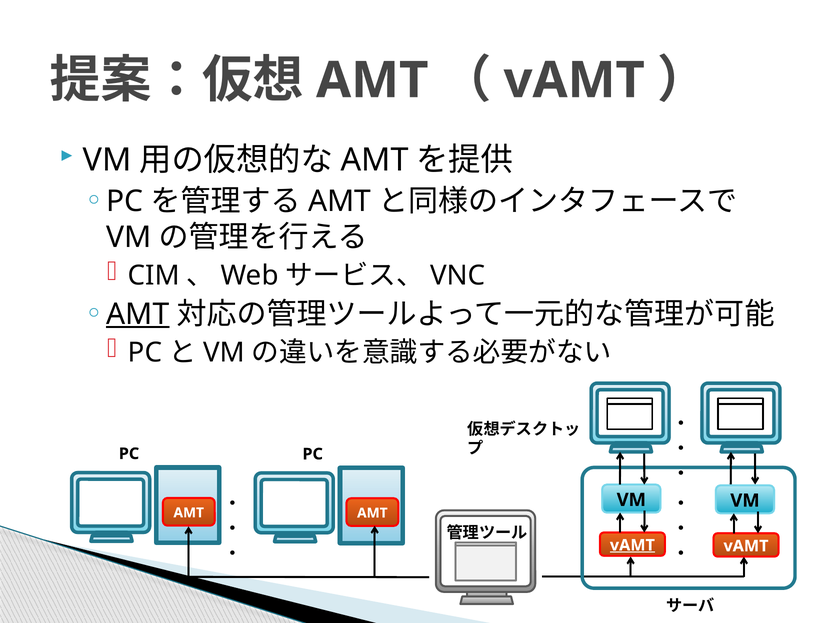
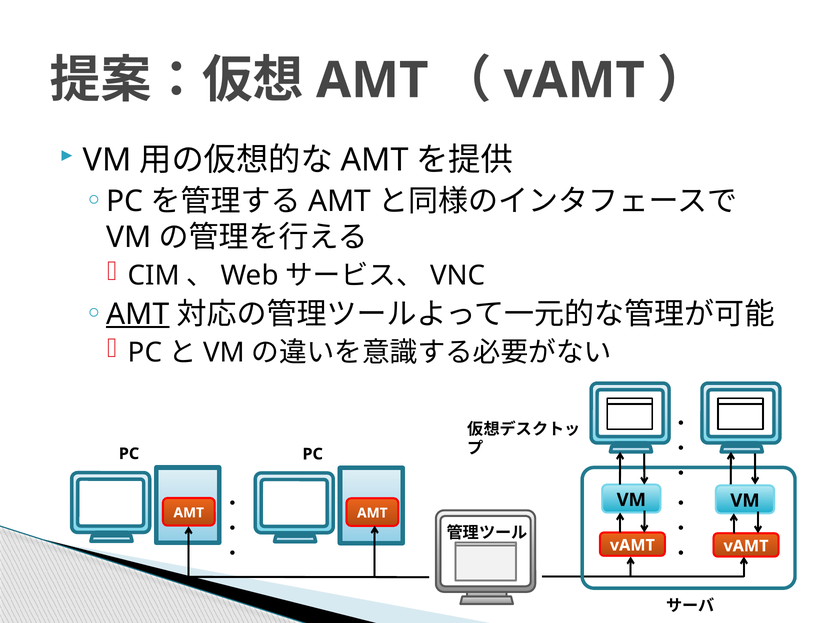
vAMT at (632, 545) underline: present -> none
